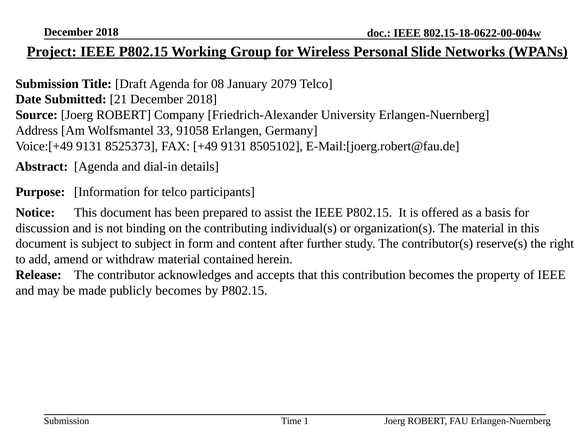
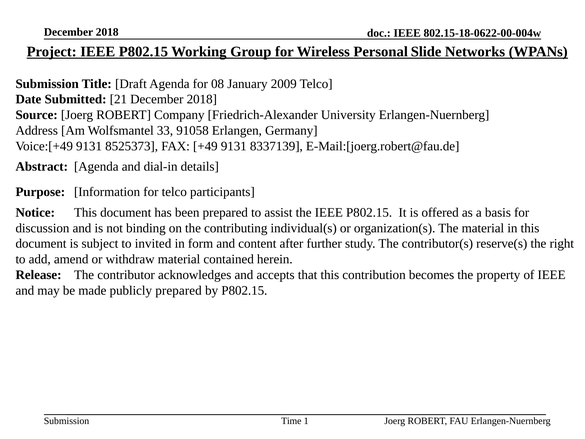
2079: 2079 -> 2009
8505102: 8505102 -> 8337139
to subject: subject -> invited
publicly becomes: becomes -> prepared
